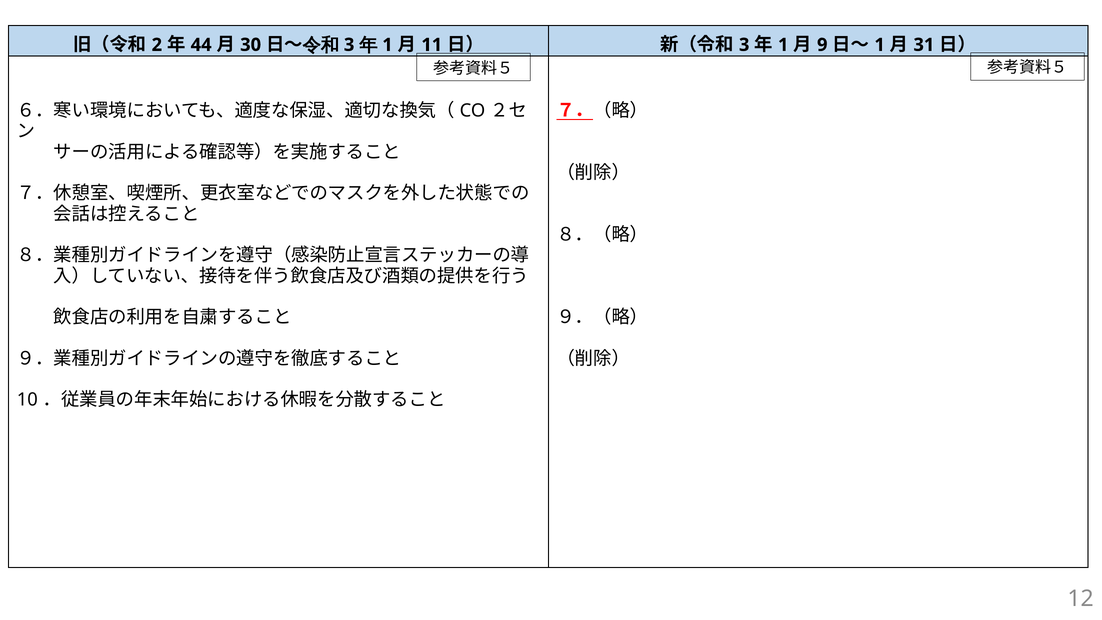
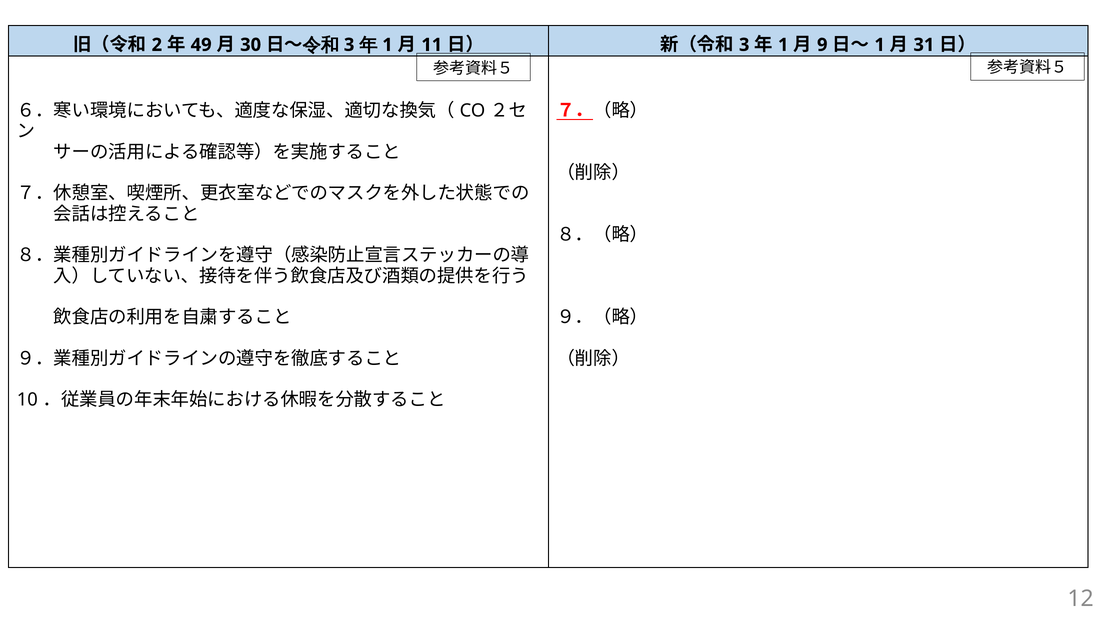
44: 44 -> 49
